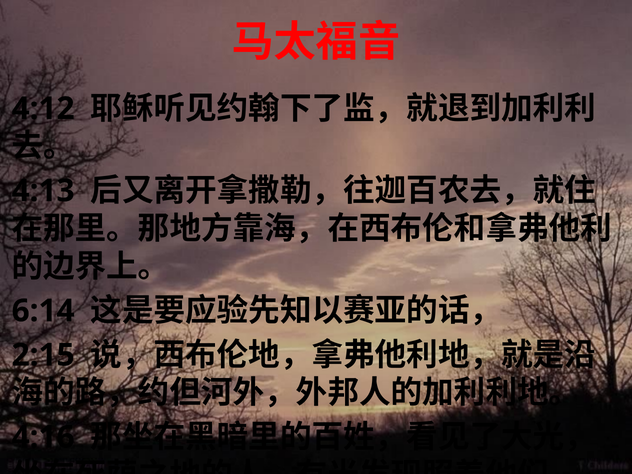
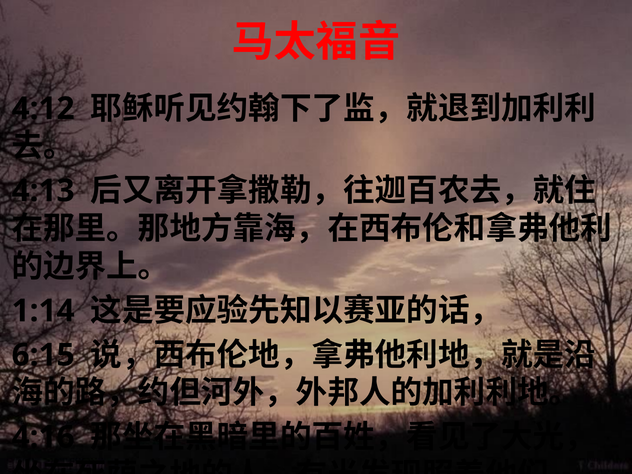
6:14: 6:14 -> 1:14
2:15: 2:15 -> 6:15
